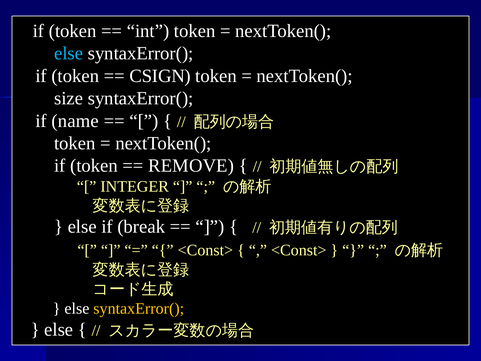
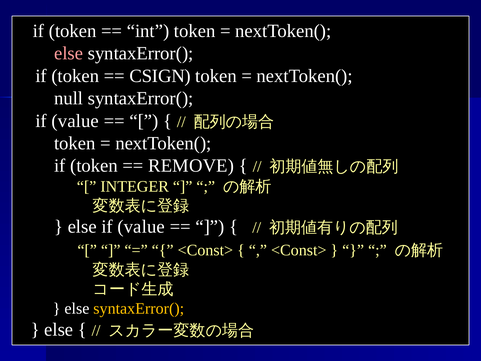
else at (69, 53) colour: light blue -> pink
size: size -> null
name at (75, 121): name -> value
else if break: break -> value
